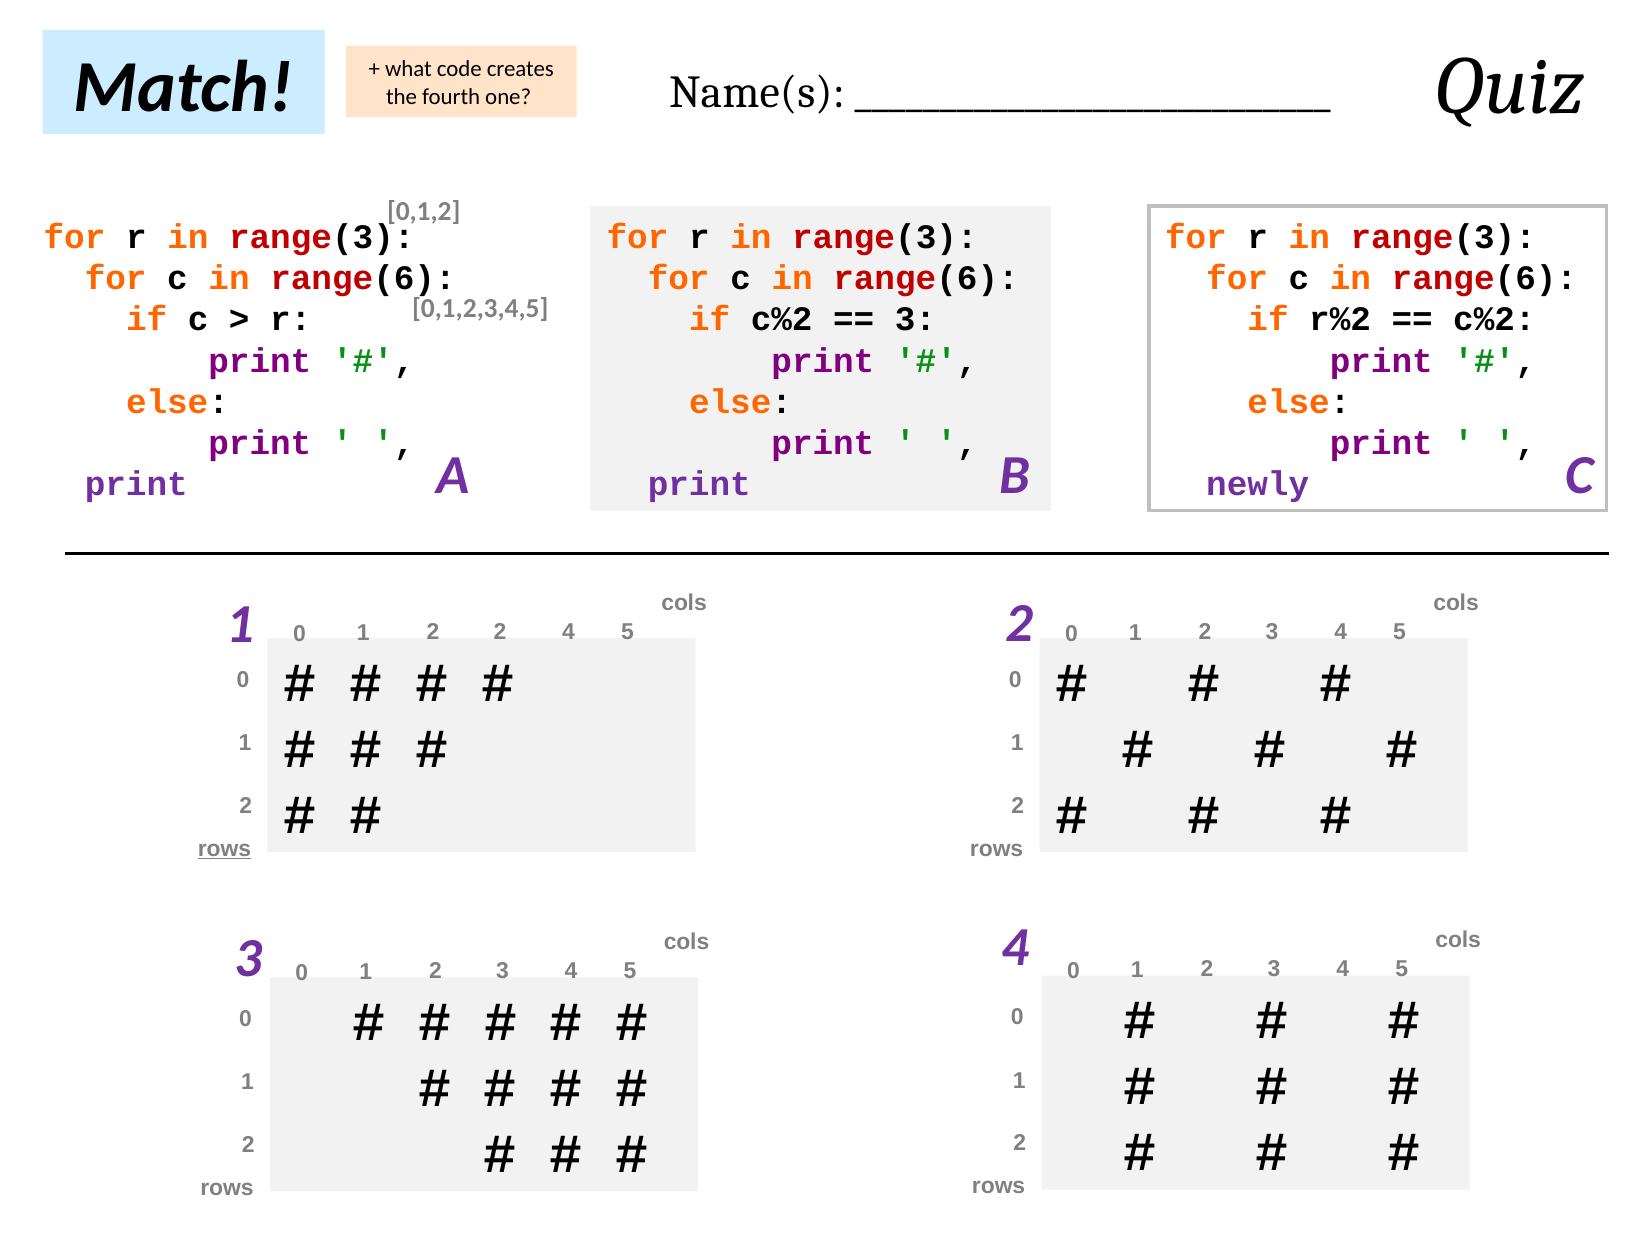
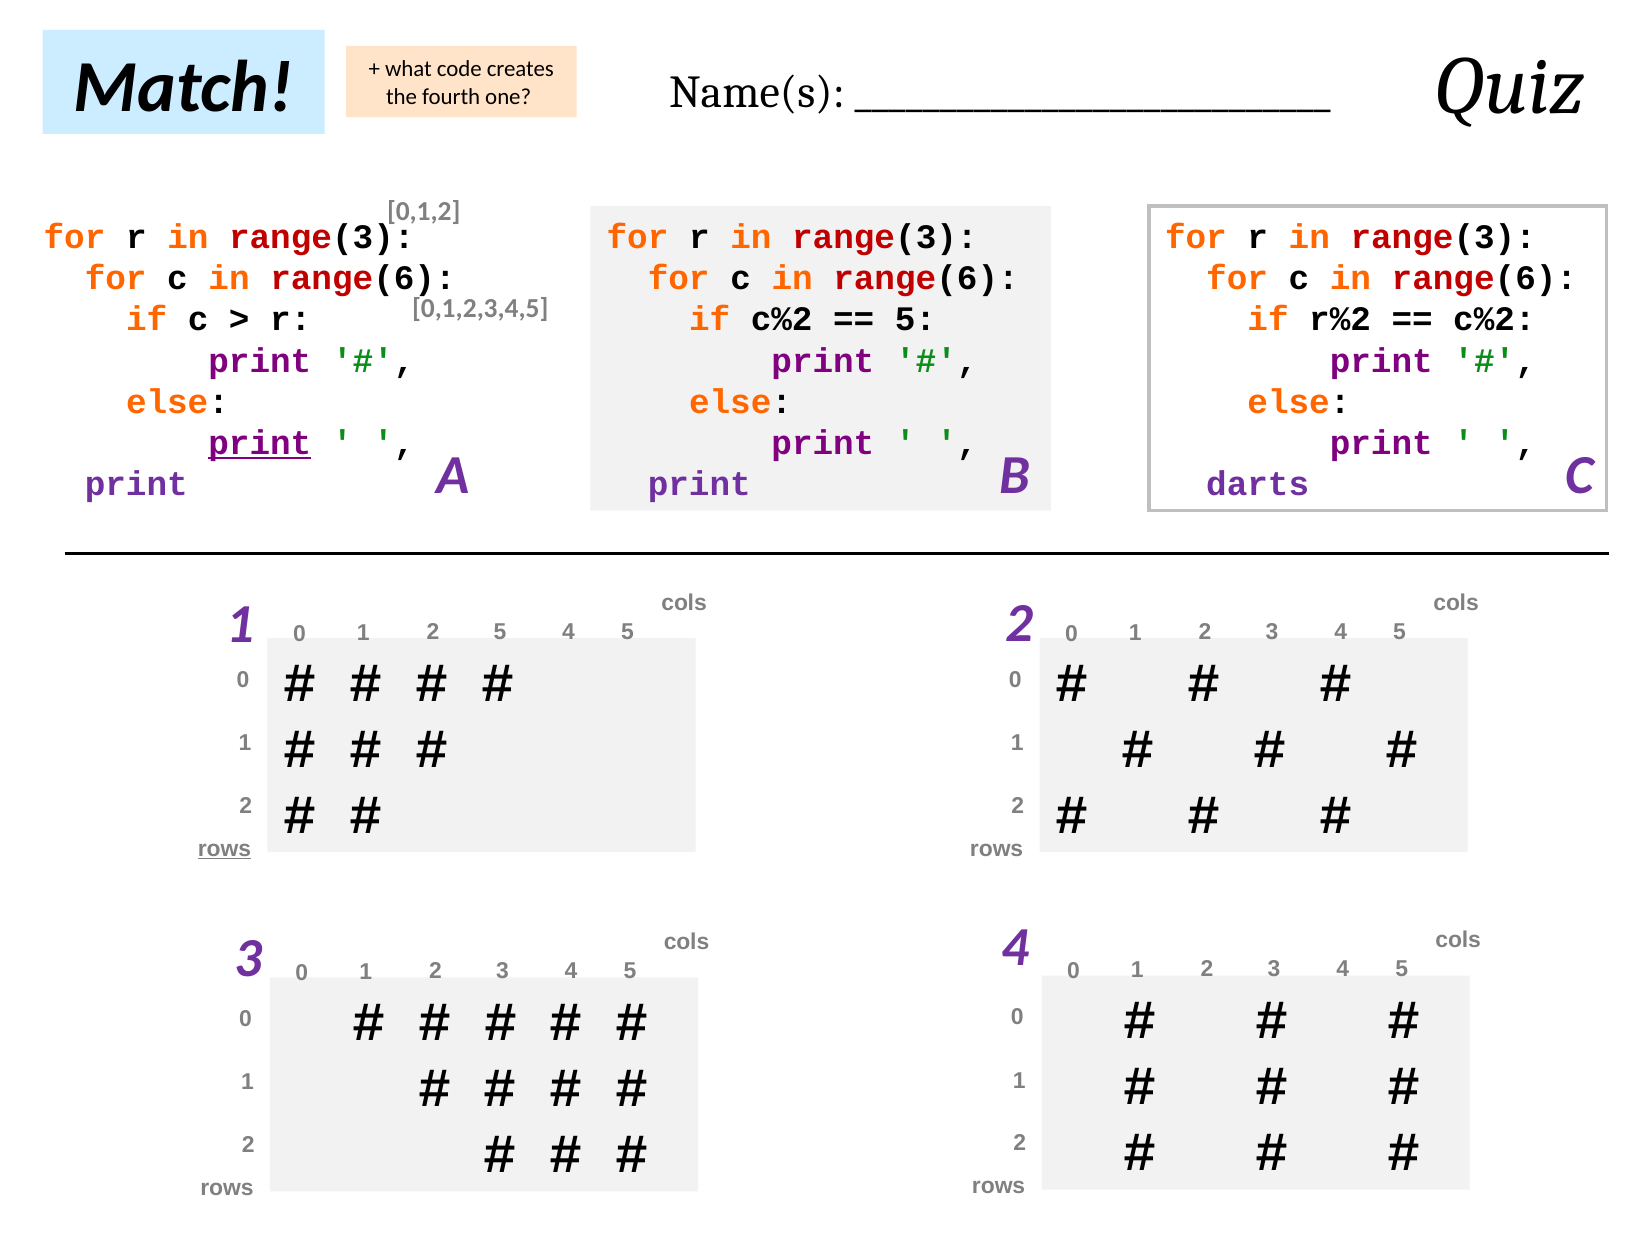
3 at (915, 320): 3 -> 5
print at (260, 443) underline: none -> present
newly: newly -> darts
2 2: 2 -> 5
